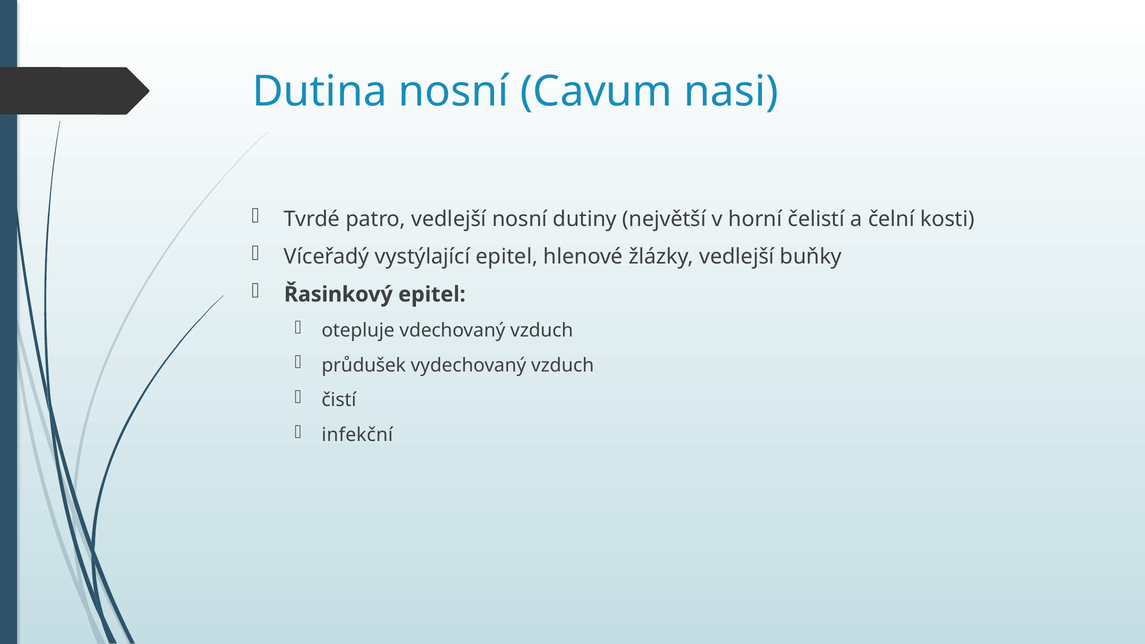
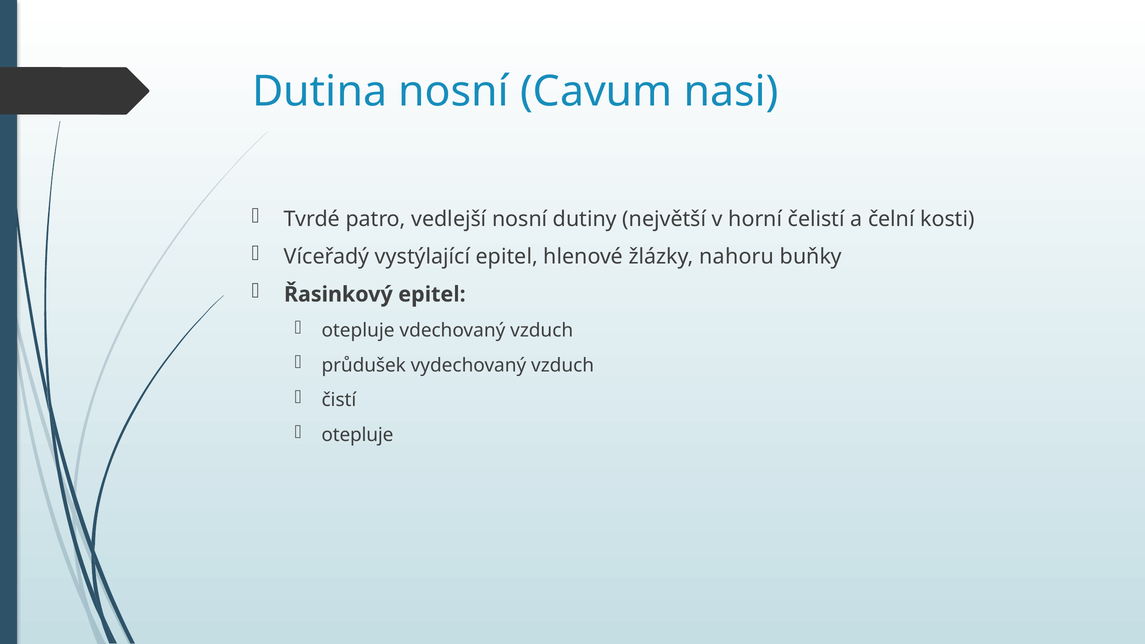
žlázky vedlejší: vedlejší -> nahoru
infekční at (357, 435): infekční -> otepluje
